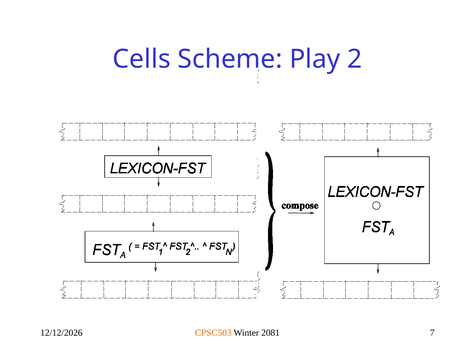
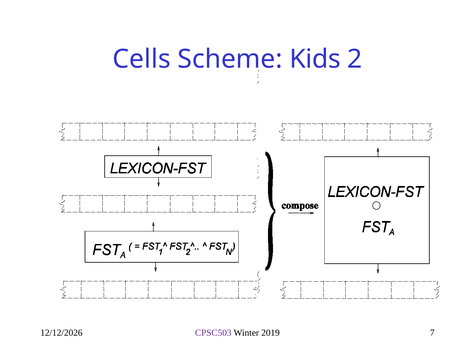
Play: Play -> Kids
CPSC503 colour: orange -> purple
2081: 2081 -> 2019
